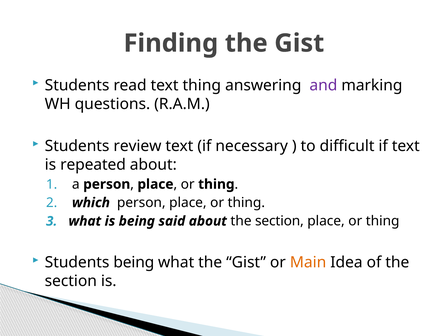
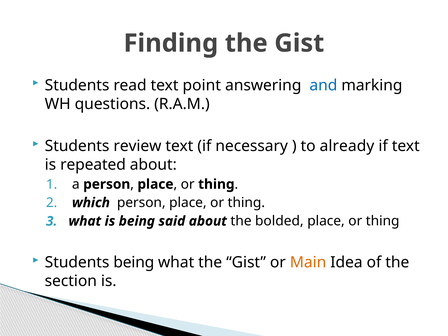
text thing: thing -> point
and colour: purple -> blue
difficult: difficult -> already
about the section: section -> bolded
